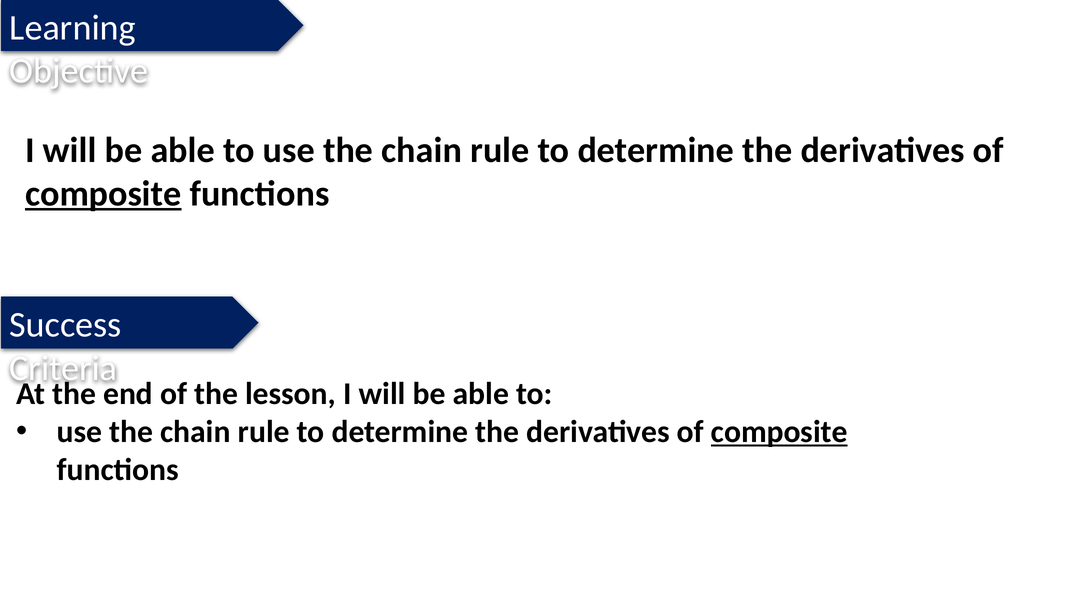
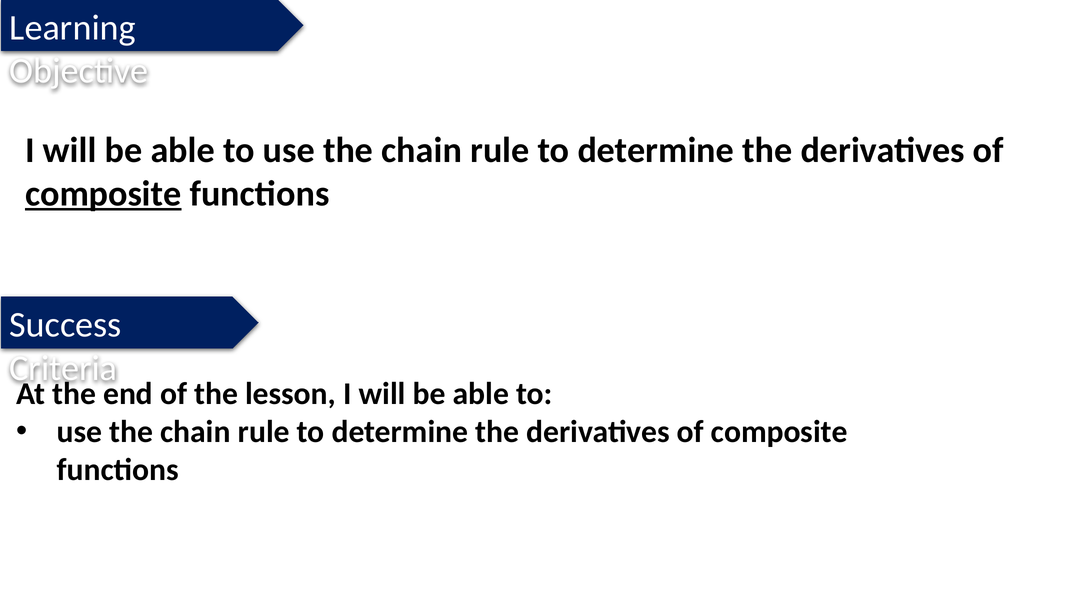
composite at (779, 432) underline: present -> none
